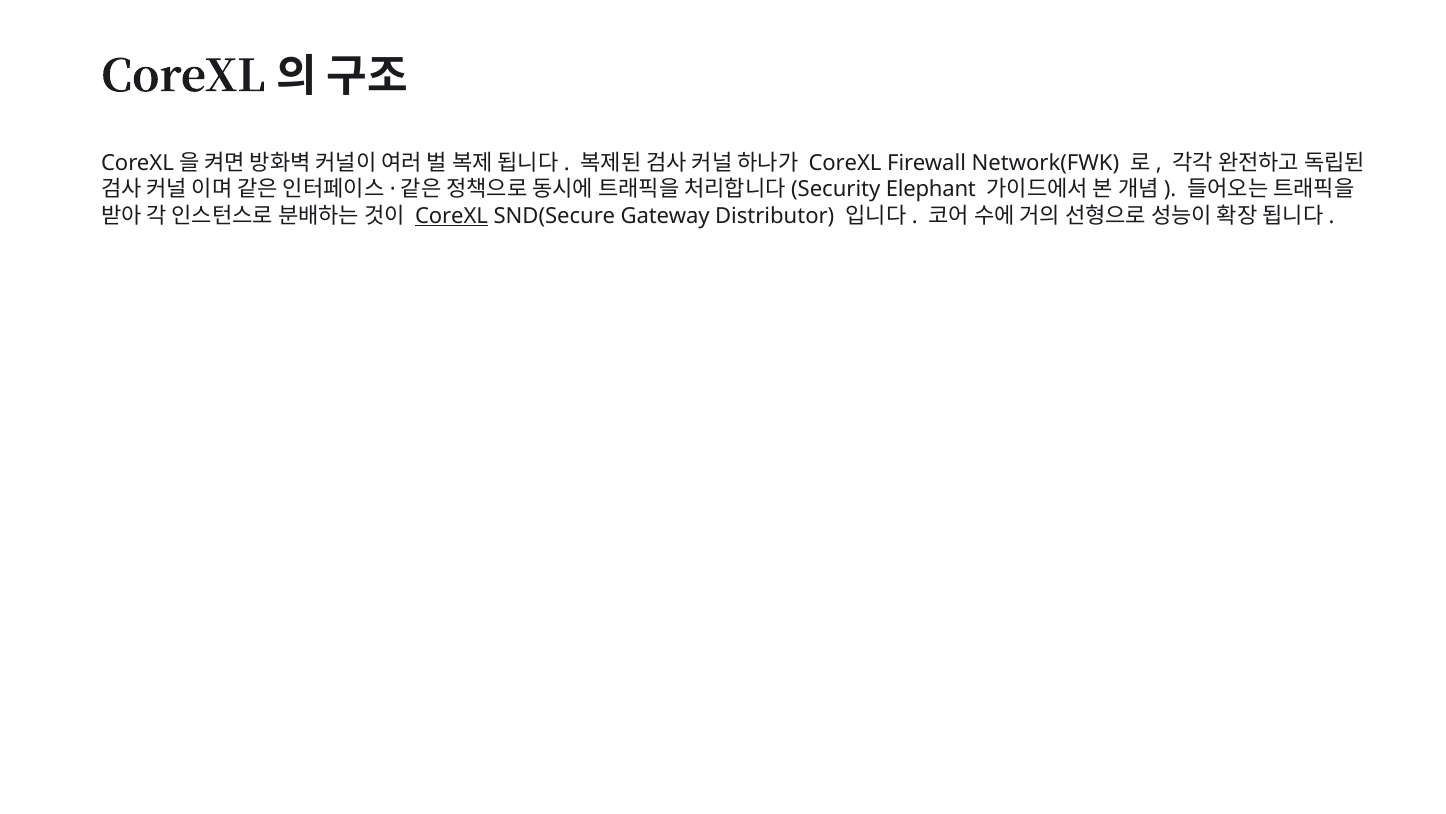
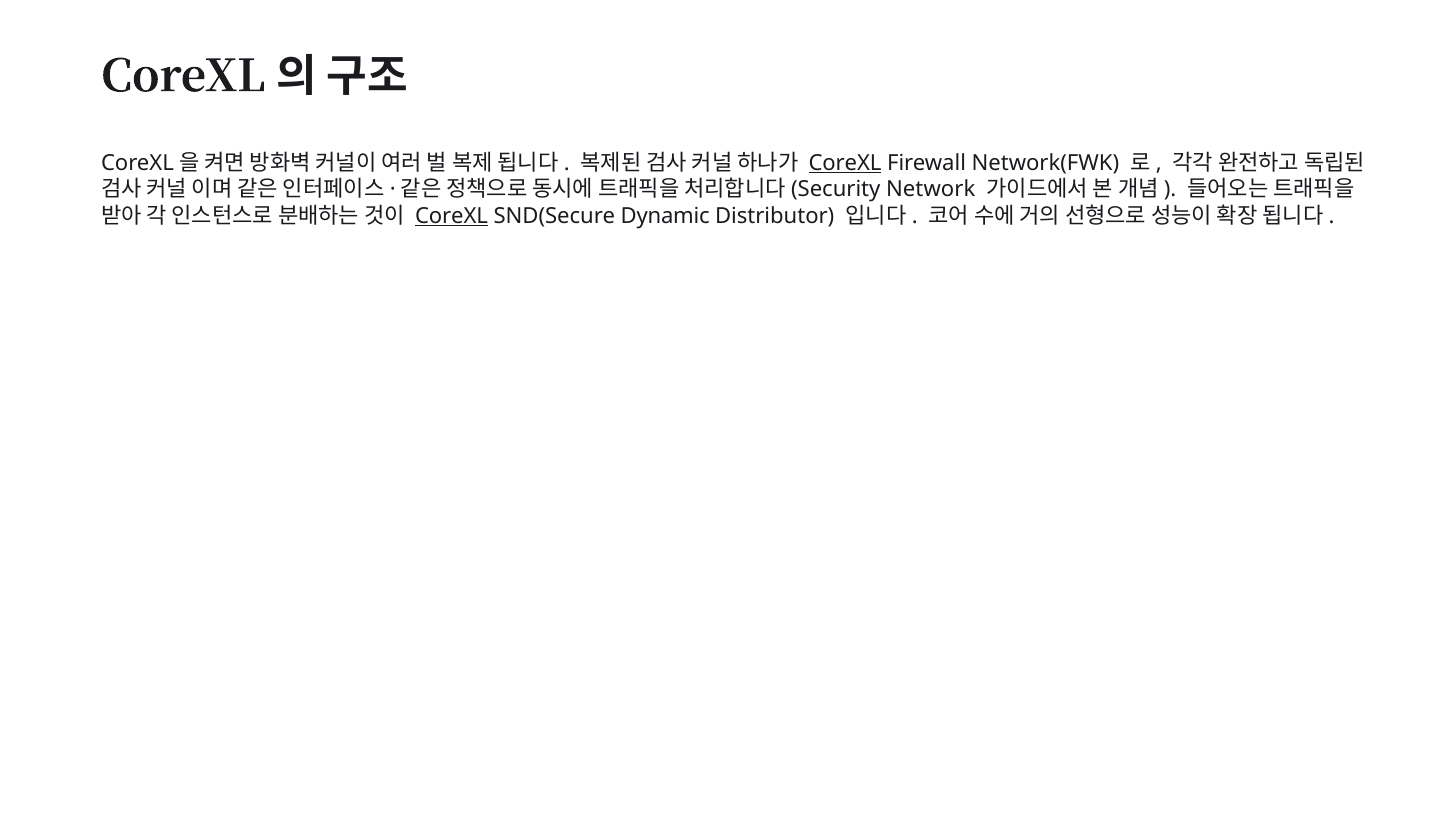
CoreXL at (845, 163) underline: none -> present
Elephant: Elephant -> Network
Gateway: Gateway -> Dynamic
